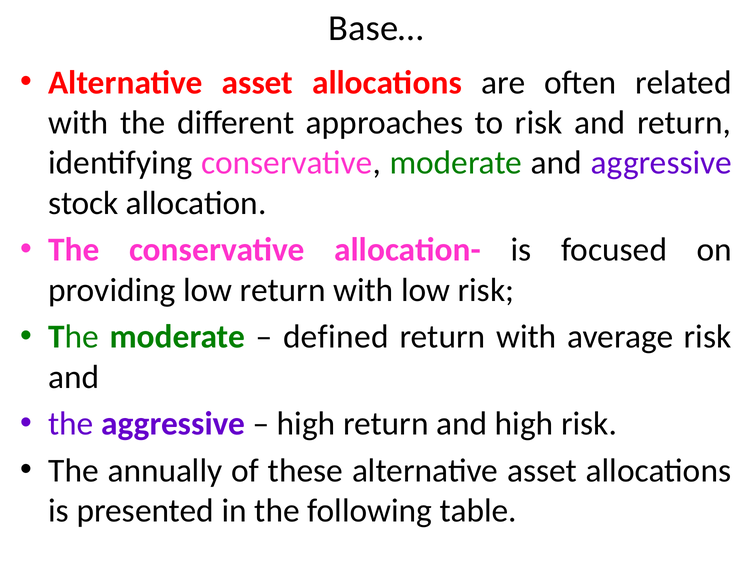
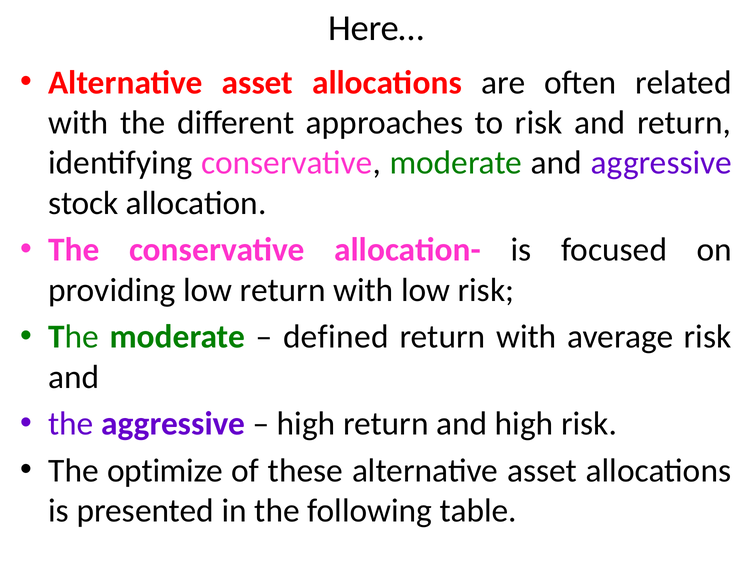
Base…: Base… -> Here…
annually: annually -> optimize
